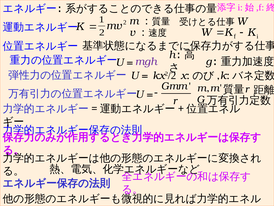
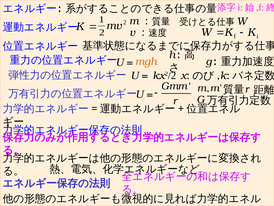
mgh colour: purple -> orange
